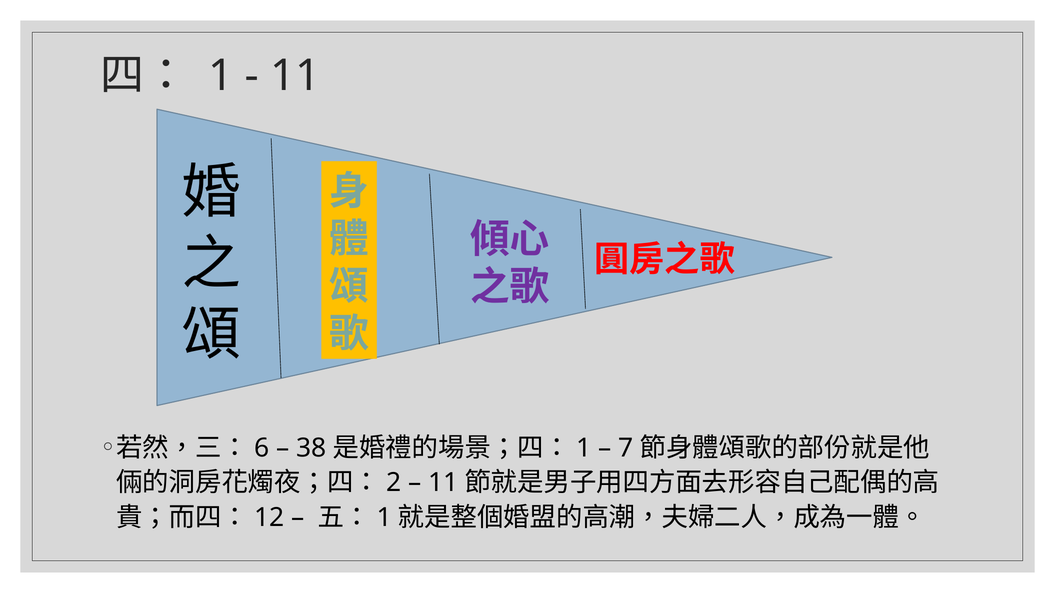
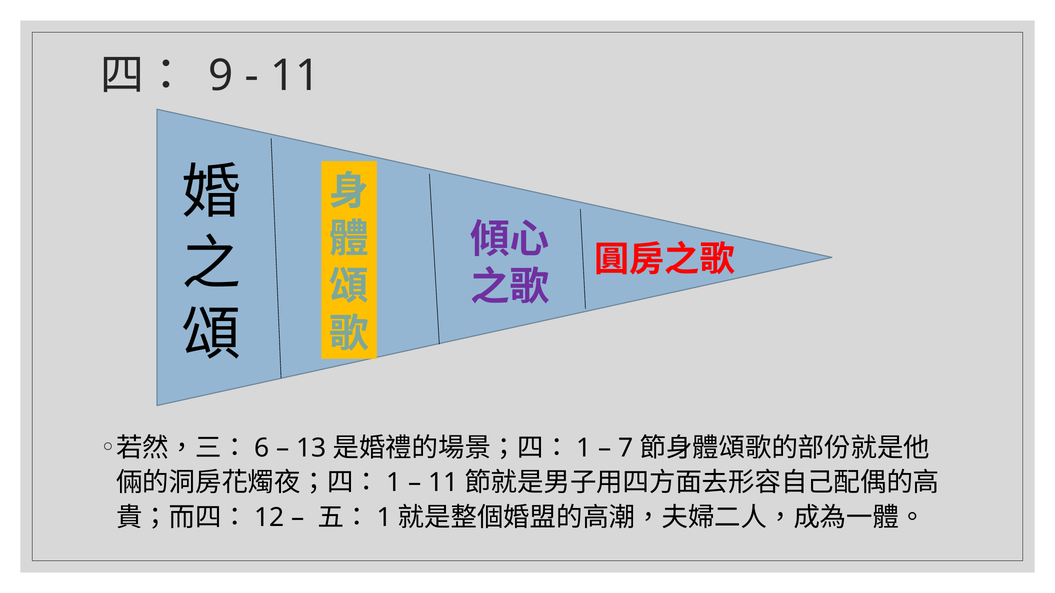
1 at (221, 76): 1 -> 9
38: 38 -> 13
2 at (394, 483): 2 -> 1
